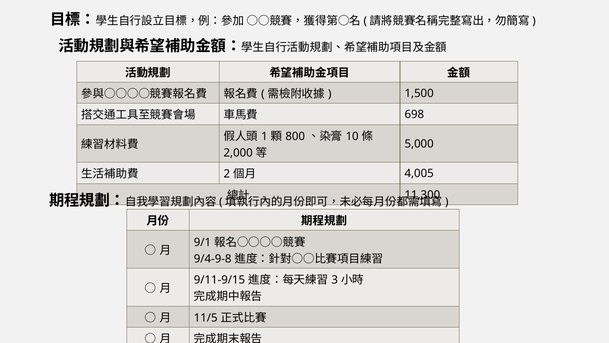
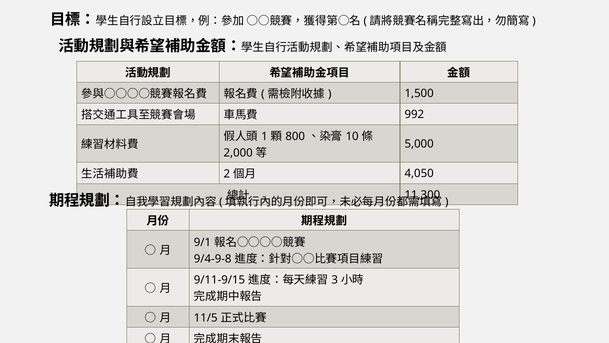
698: 698 -> 992
4,005: 4,005 -> 4,050
